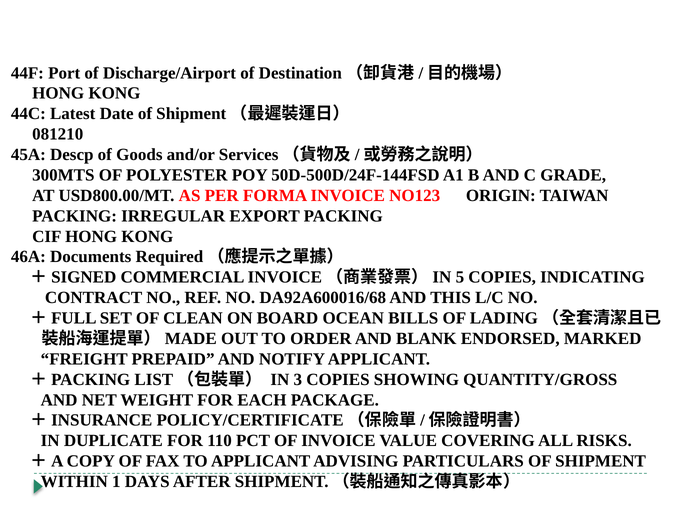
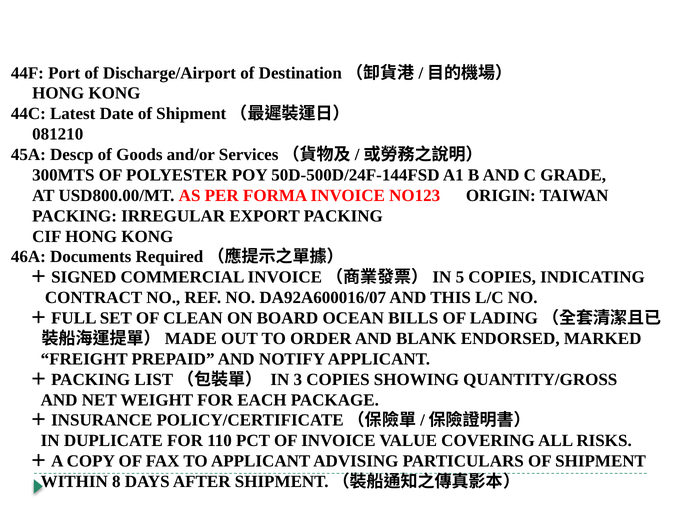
DA92A600016/68: DA92A600016/68 -> DA92A600016/07
1: 1 -> 8
